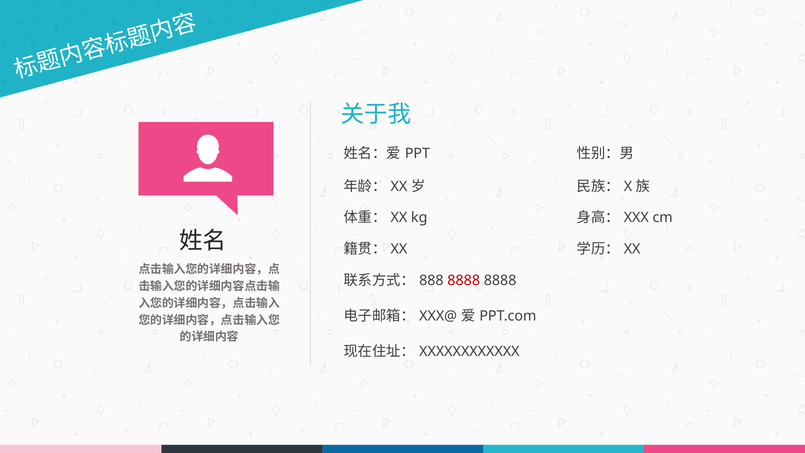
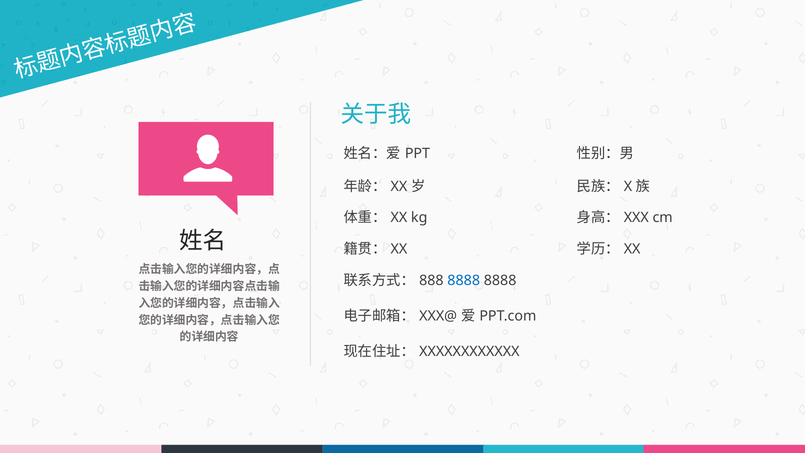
8888 at (464, 280) colour: red -> blue
